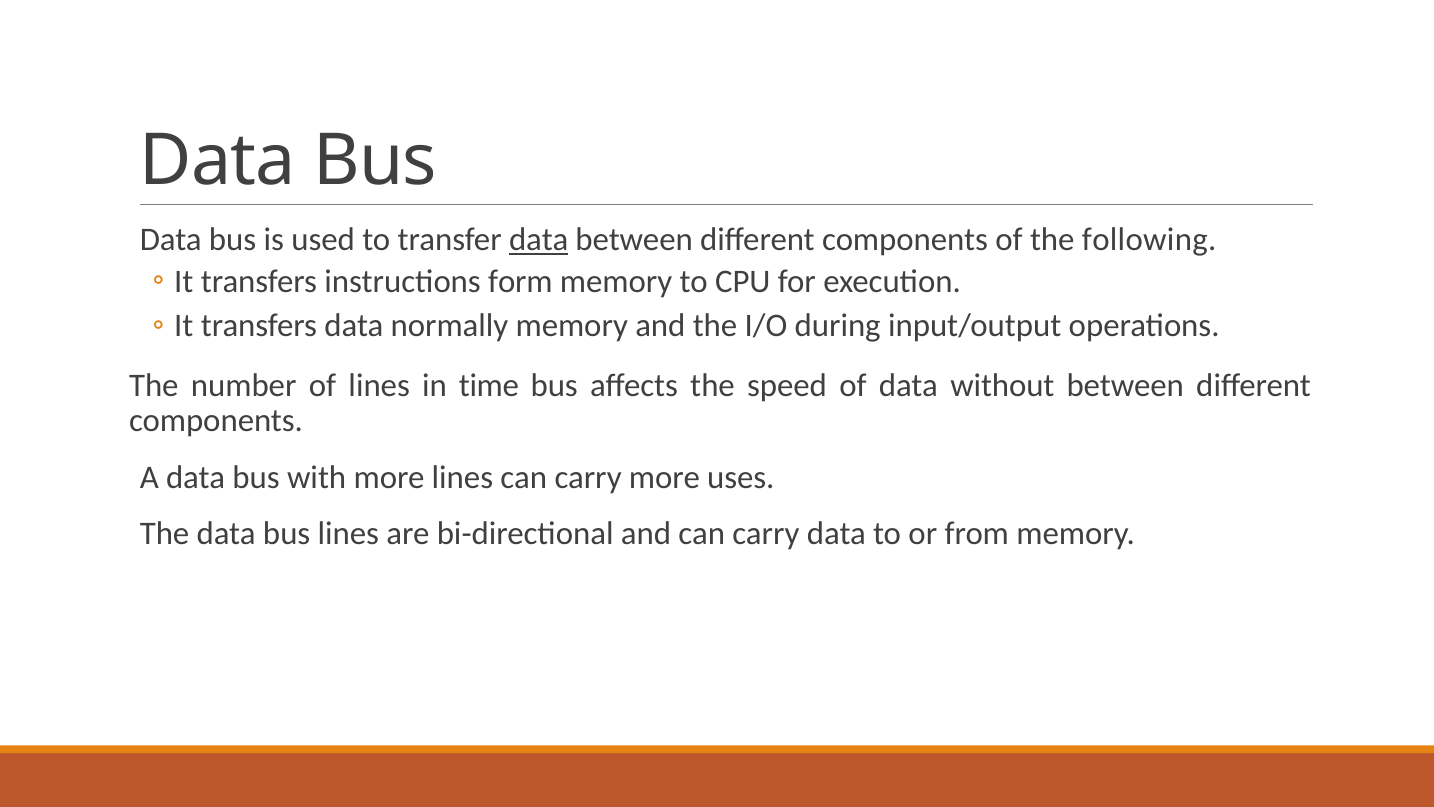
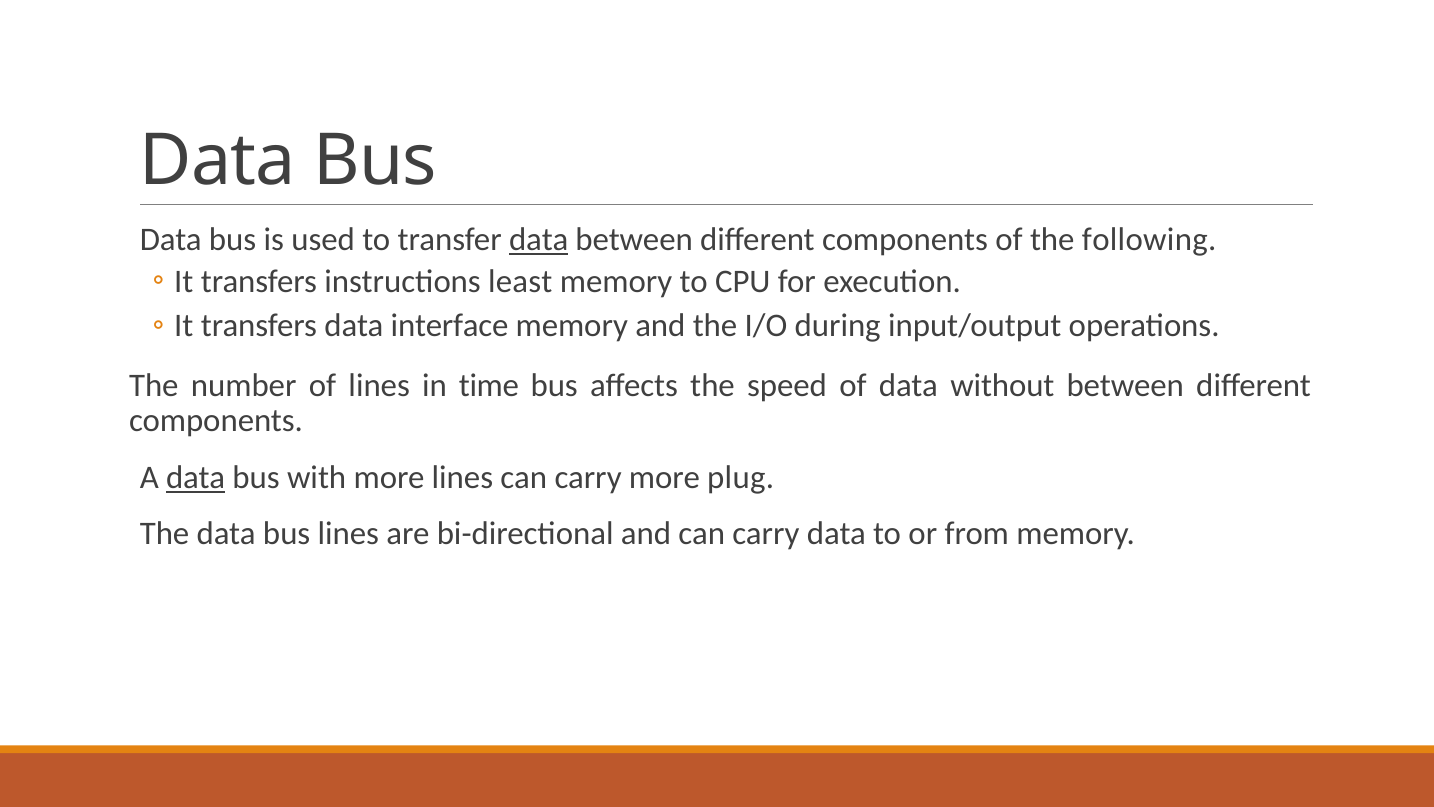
form: form -> least
normally: normally -> interface
data at (196, 477) underline: none -> present
uses: uses -> plug
